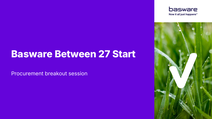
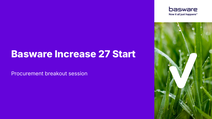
Between: Between -> Increase
